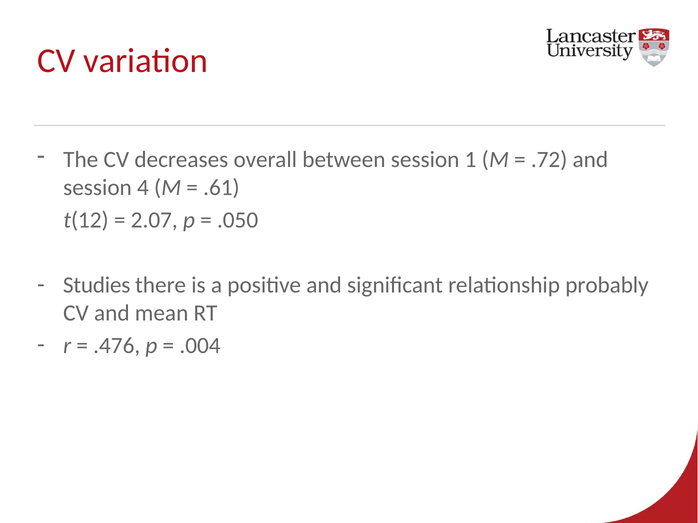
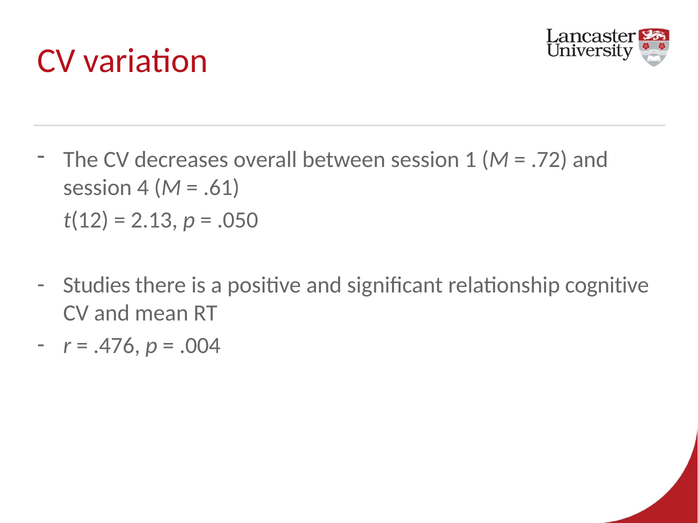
2.07: 2.07 -> 2.13
probably: probably -> cognitive
